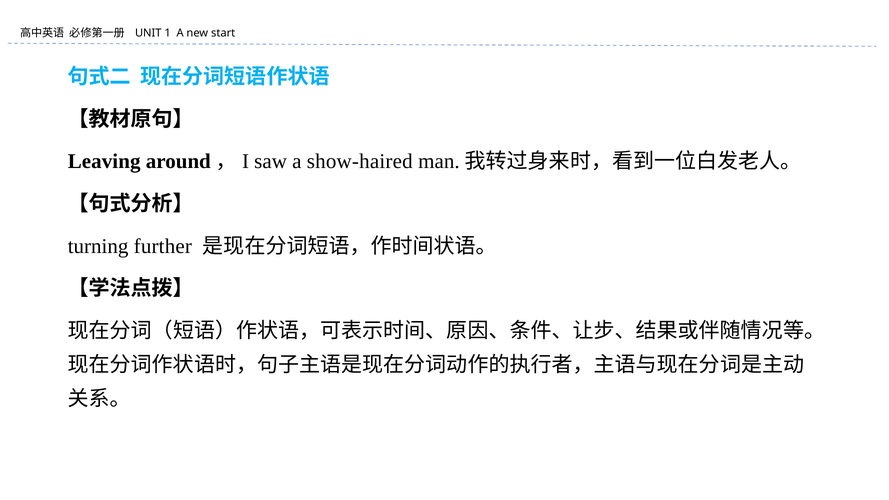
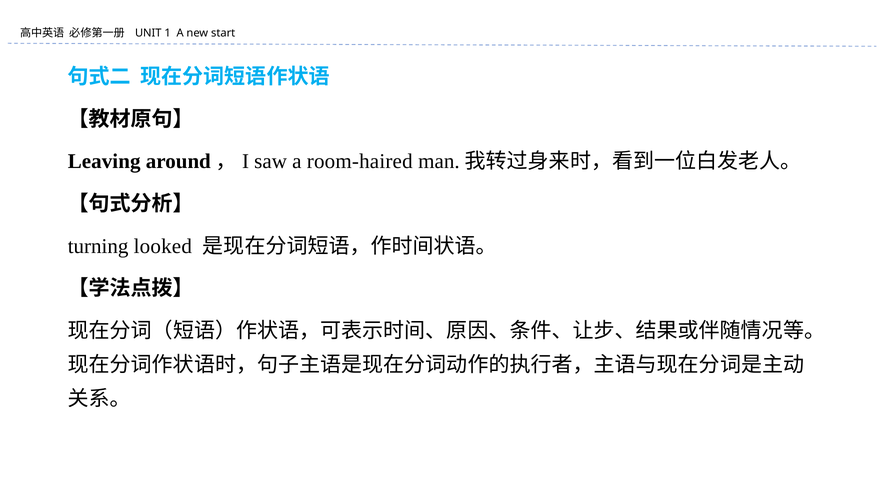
show-haired: show-haired -> room-haired
further: further -> looked
